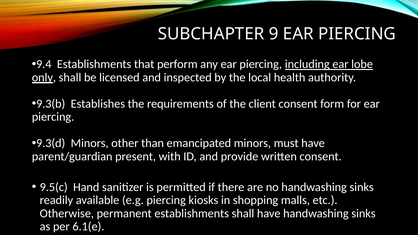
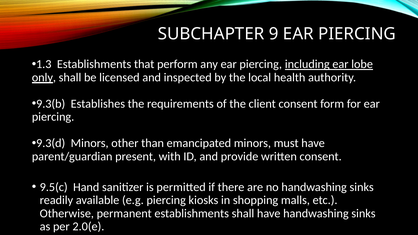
9.4: 9.4 -> 1.3
6.1(e: 6.1(e -> 2.0(e
